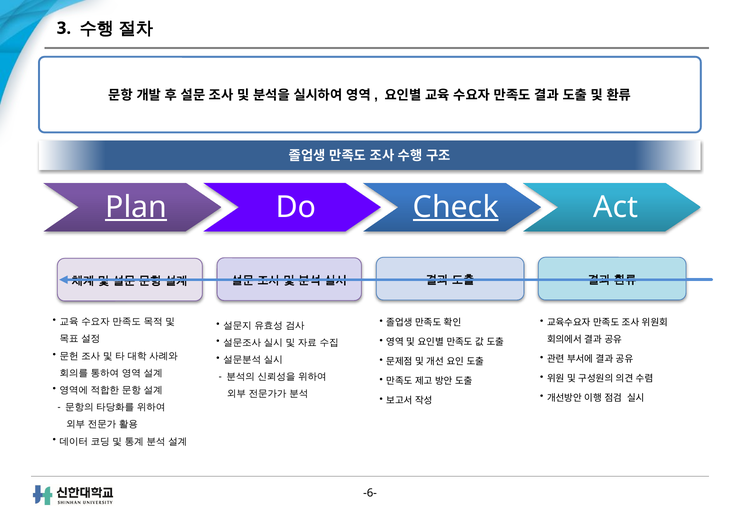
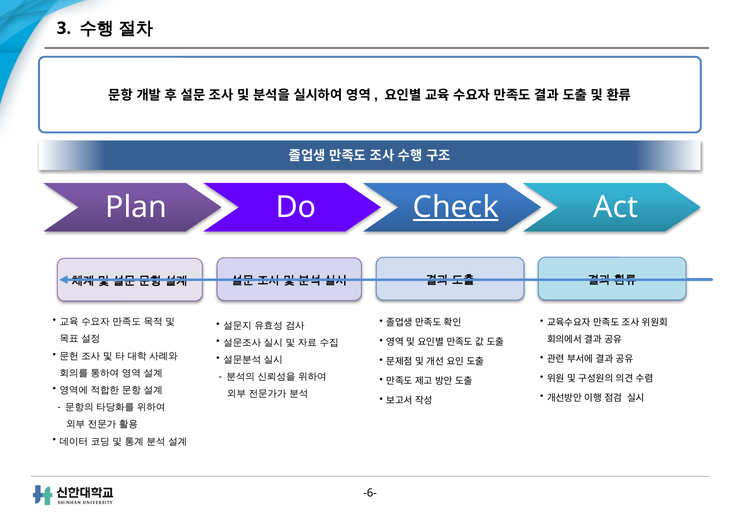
Plan underline: present -> none
